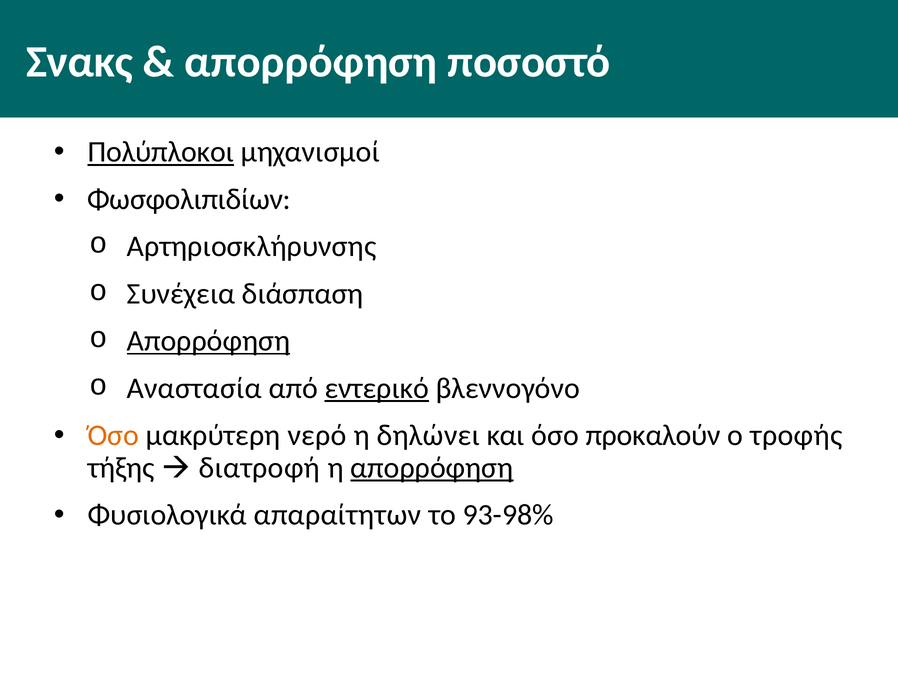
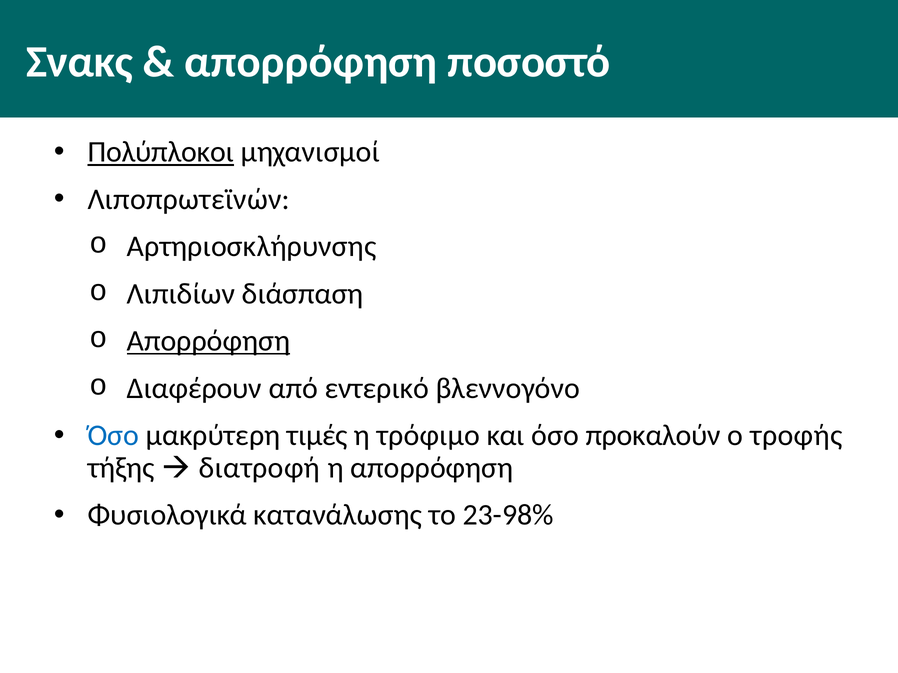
Φωσφολιπιδίων: Φωσφολιπιδίων -> Λιποπρωτεϊνών
Συνέχεια: Συνέχεια -> Λιπιδίων
Αναστασία: Αναστασία -> Διαφέρουν
εντερικό underline: present -> none
Όσο at (113, 436) colour: orange -> blue
νερό: νερό -> τιμές
δηλώνει: δηλώνει -> τρόφιμο
απορρόφηση at (432, 468) underline: present -> none
απαραίτητων: απαραίτητων -> κατανάλωσης
93-98%: 93-98% -> 23-98%
